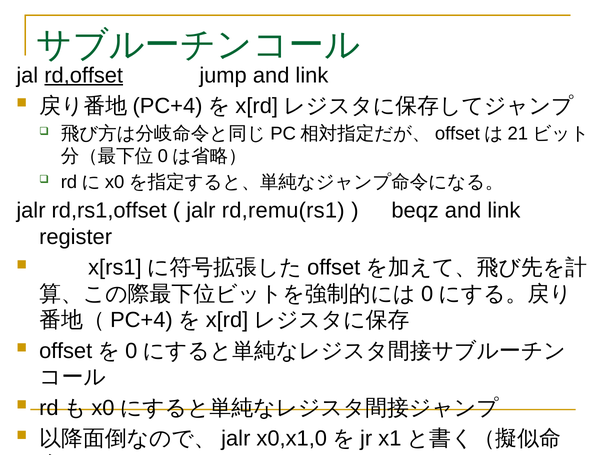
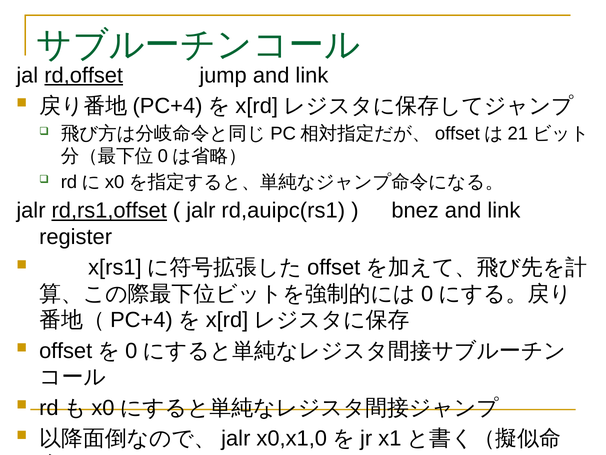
rd,rs1,offset underline: none -> present
rd,remu(rs1: rd,remu(rs1 -> rd,auipc(rs1
beqz: beqz -> bnez
